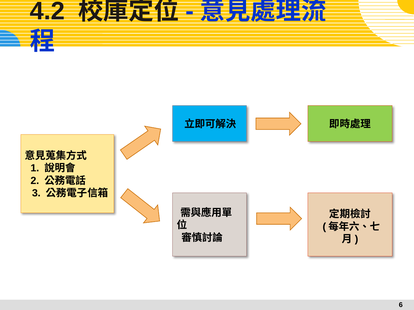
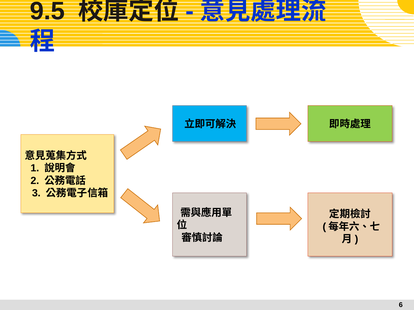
4.2: 4.2 -> 9.5
